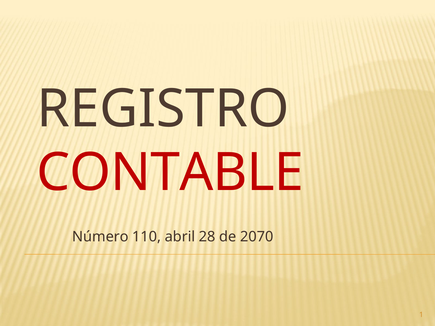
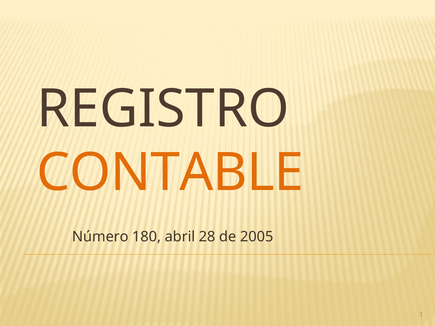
CONTABLE colour: red -> orange
110: 110 -> 180
2070: 2070 -> 2005
